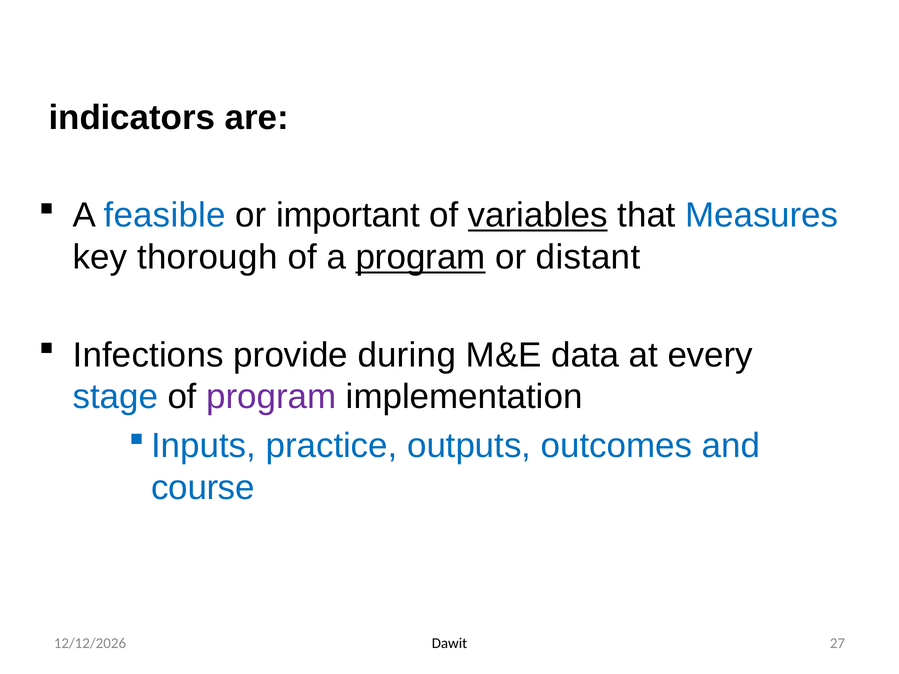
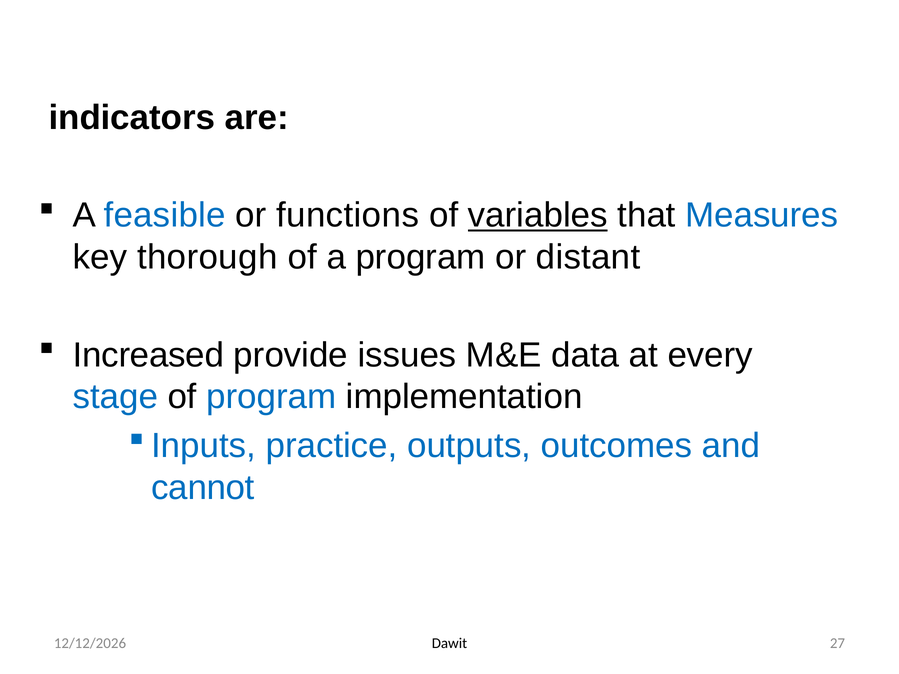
important: important -> functions
program at (421, 257) underline: present -> none
Infections: Infections -> Increased
during: during -> issues
program at (271, 397) colour: purple -> blue
course: course -> cannot
